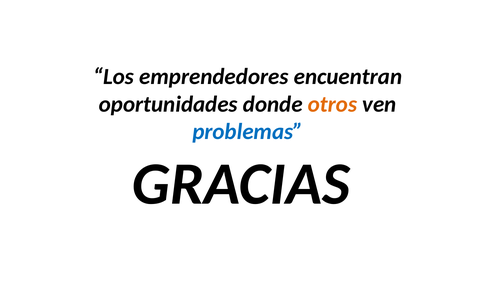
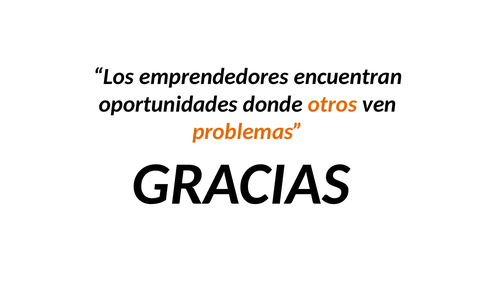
problemas colour: blue -> orange
